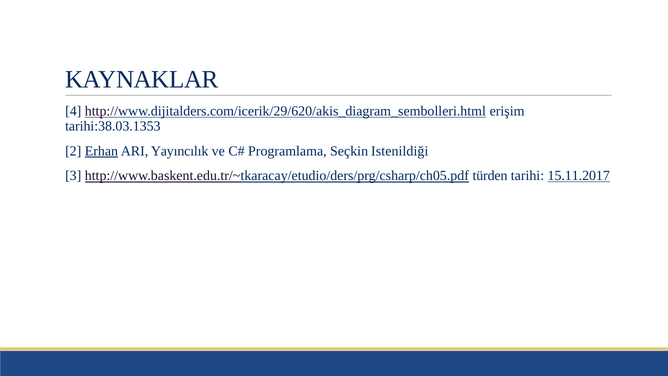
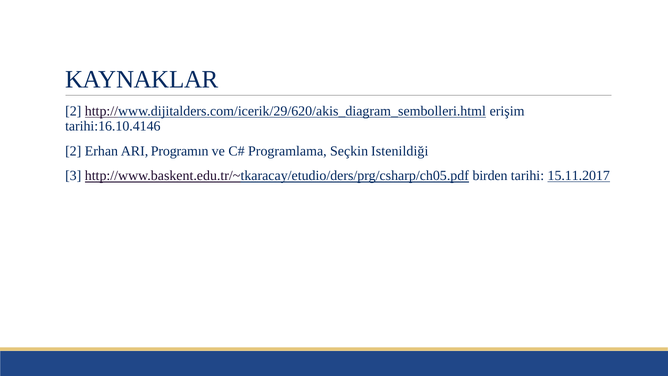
4 at (73, 111): 4 -> 2
tarihi:38.03.1353: tarihi:38.03.1353 -> tarihi:16.10.4146
Erhan underline: present -> none
Yayıncılık: Yayıncılık -> Programın
türden: türden -> birden
